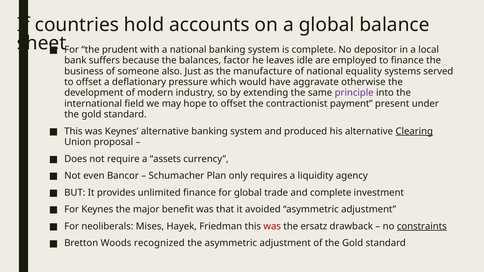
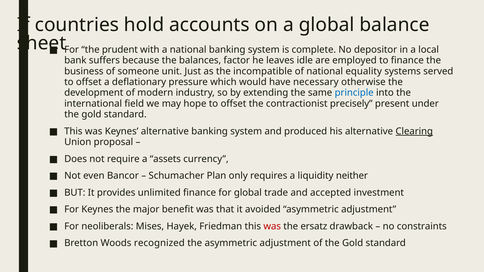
also: also -> unit
manufacture: manufacture -> incompatible
aggravate: aggravate -> necessary
principle colour: purple -> blue
payment: payment -> precisely
agency: agency -> neither
and complete: complete -> accepted
constraints underline: present -> none
